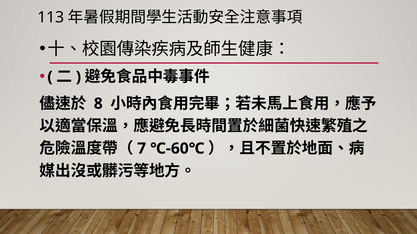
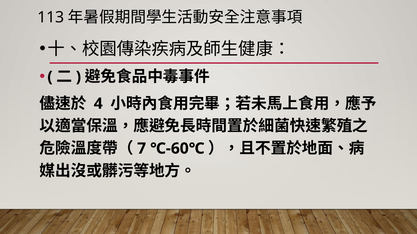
8: 8 -> 4
